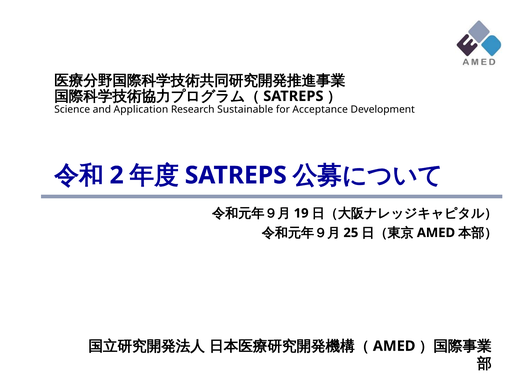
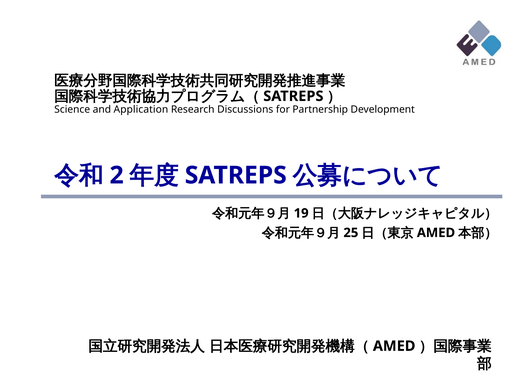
Sustainable: Sustainable -> Discussions
Acceptance: Acceptance -> Partnership
